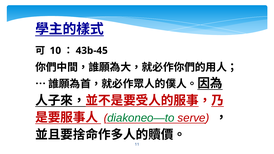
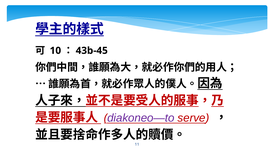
diakoneo—to colour: green -> purple
